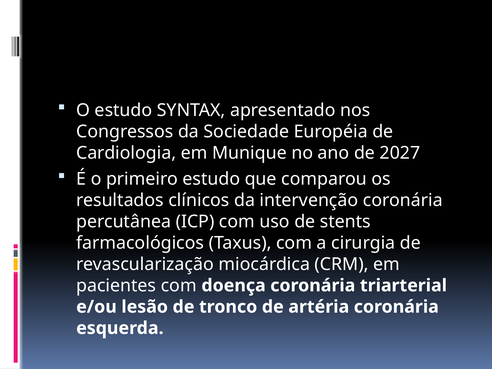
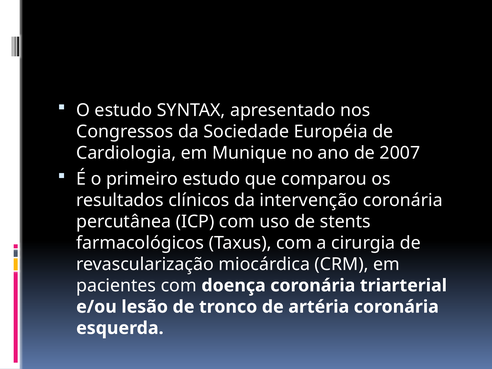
2027: 2027 -> 2007
